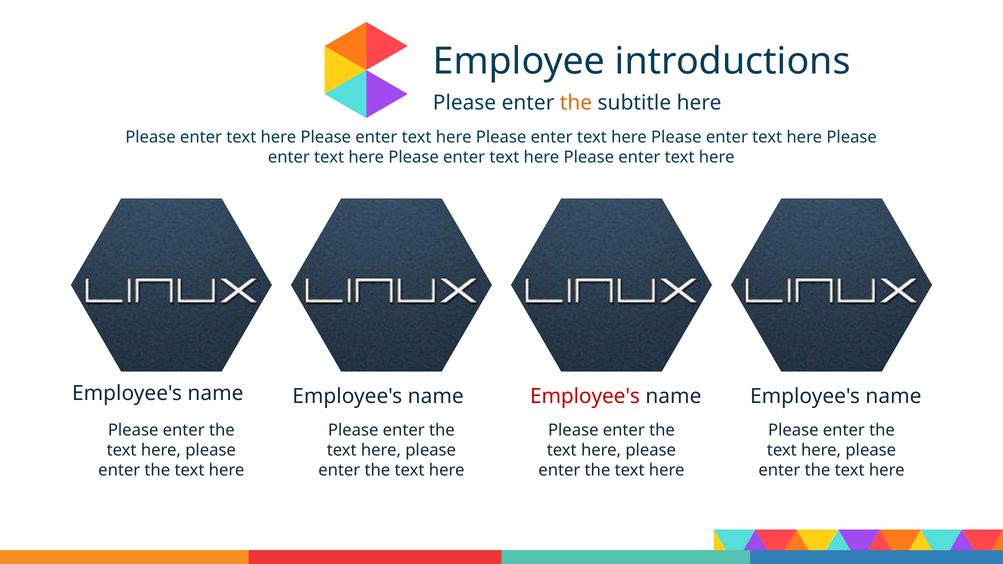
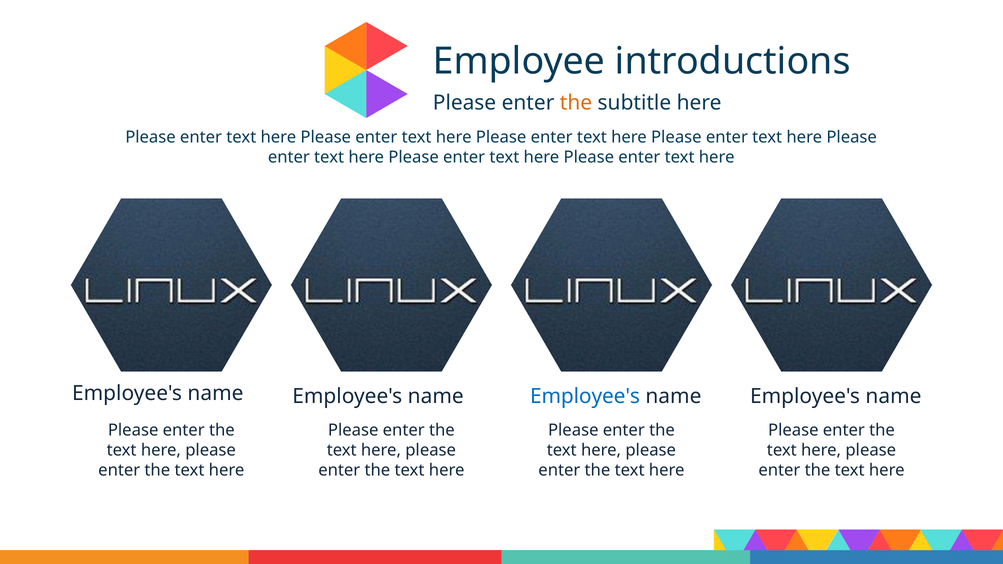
Employee's at (585, 397) colour: red -> blue
